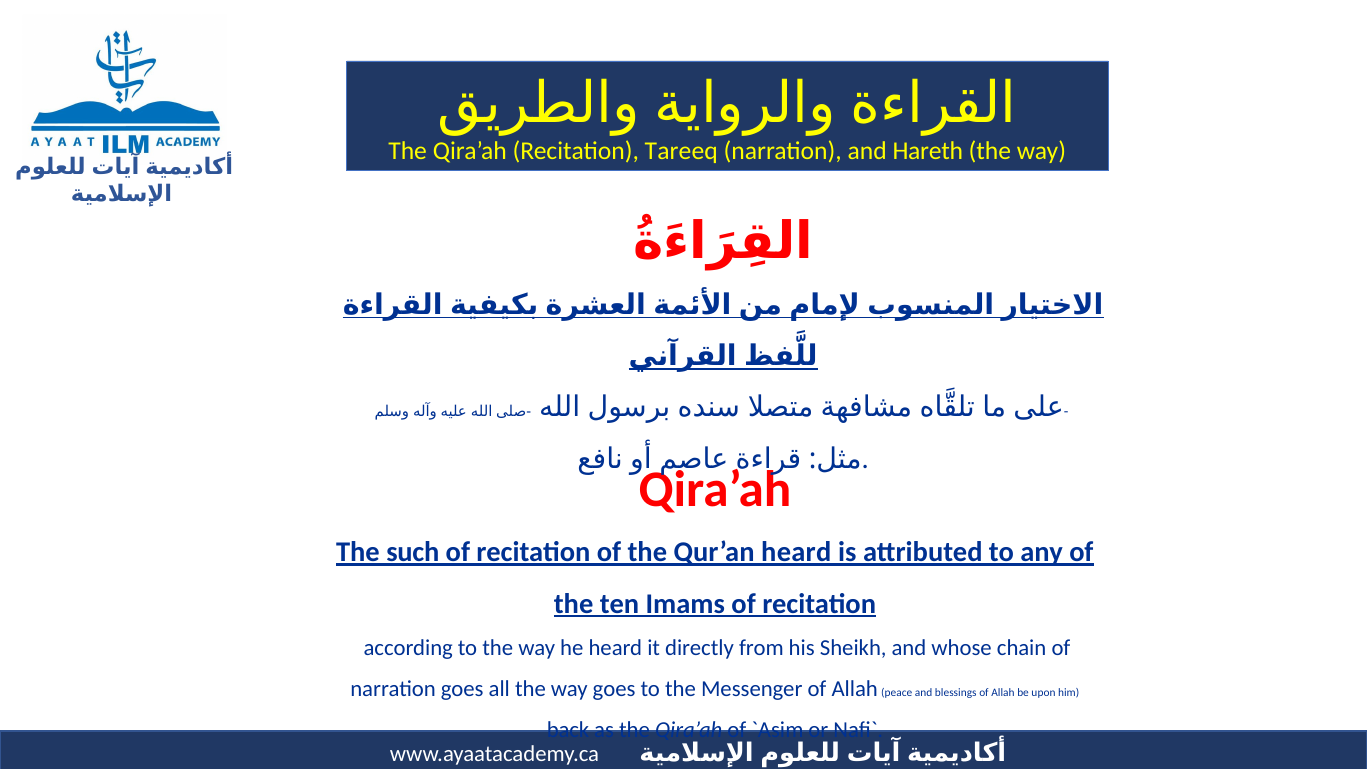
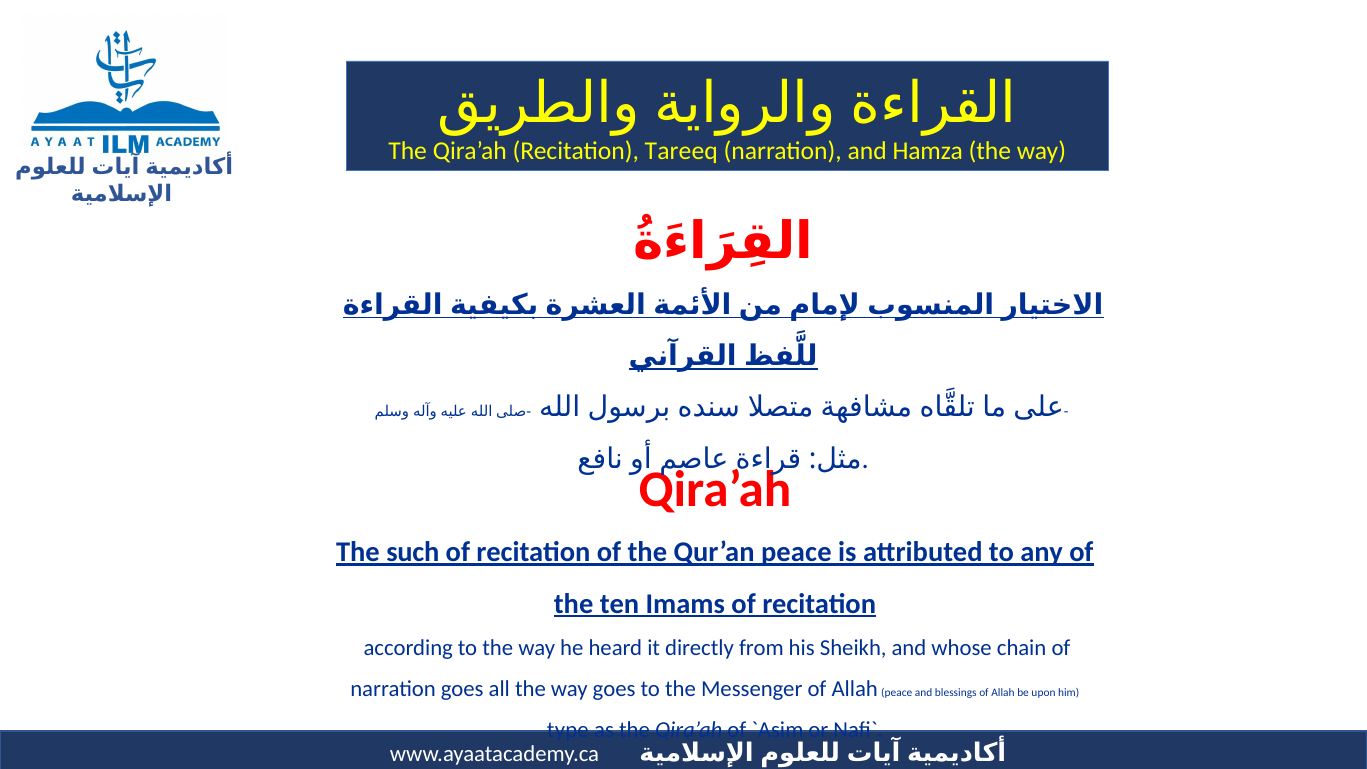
Hareth: Hareth -> Hamza
Qur’an heard: heard -> peace
back: back -> type
